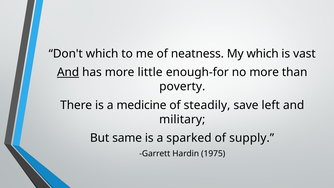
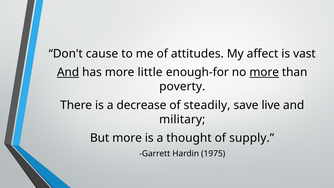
Don't which: which -> cause
neatness: neatness -> attitudes
My which: which -> affect
more at (264, 72) underline: none -> present
medicine: medicine -> decrease
left: left -> live
But same: same -> more
sparked: sparked -> thought
